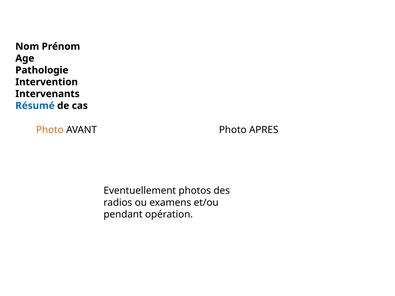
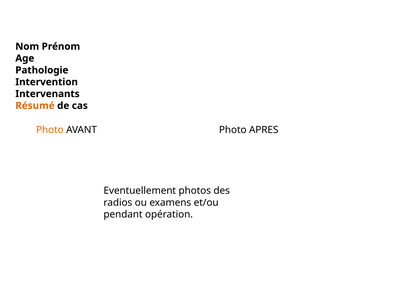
Résumé colour: blue -> orange
